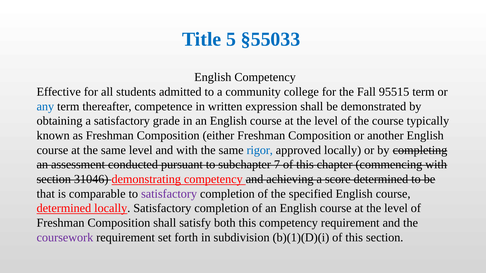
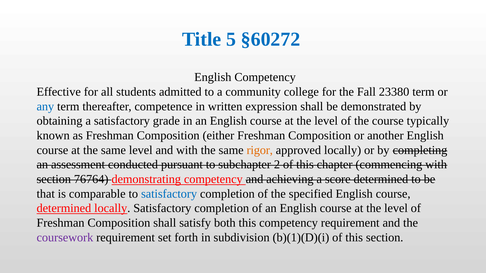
§55033: §55033 -> §60272
95515: 95515 -> 23380
rigor colour: blue -> orange
7: 7 -> 2
31046: 31046 -> 76764
satisfactory at (169, 194) colour: purple -> blue
